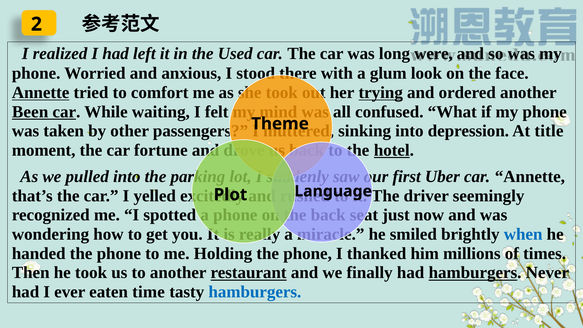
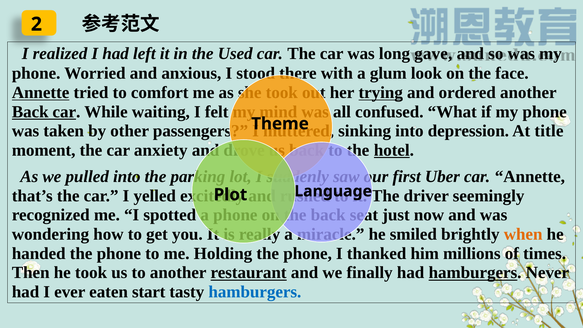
were: were -> gave
Been at (30, 112): Been -> Back
fortune: fortune -> anxiety
when colour: blue -> orange
time: time -> start
